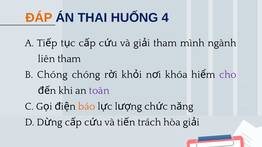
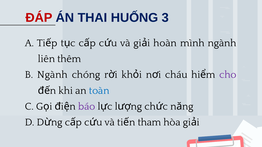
ĐÁP colour: orange -> red
4: 4 -> 3
tham at (165, 43): tham -> hoàn
liên tham: tham -> thêm
B Chóng: Chóng -> Ngành
khóa: khóa -> cháu
toàn colour: purple -> blue
báo colour: orange -> purple
trách: trách -> tham
